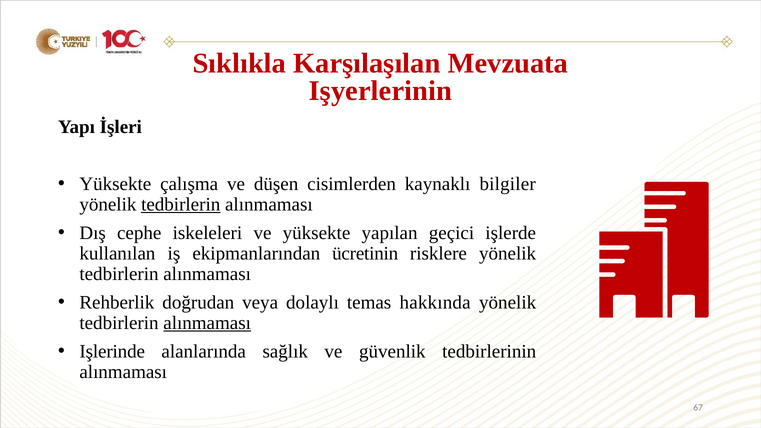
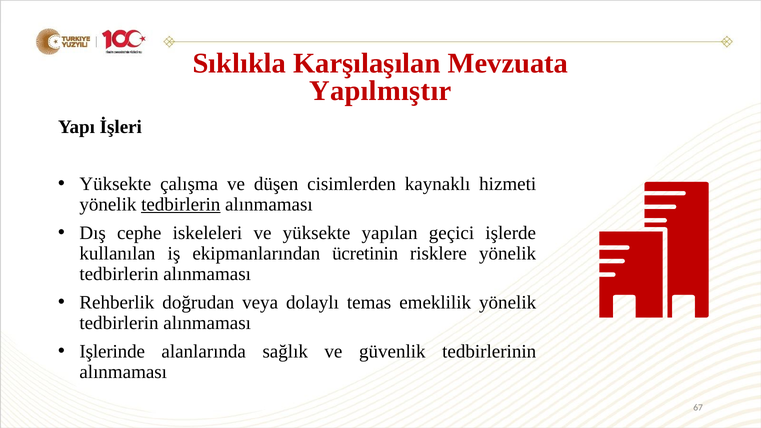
Işyerlerinin: Işyerlerinin -> Yapılmıştır
bilgiler: bilgiler -> hizmeti
hakkında: hakkında -> emeklilik
alınmaması at (207, 323) underline: present -> none
